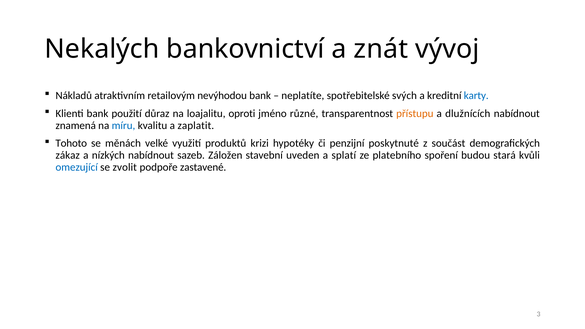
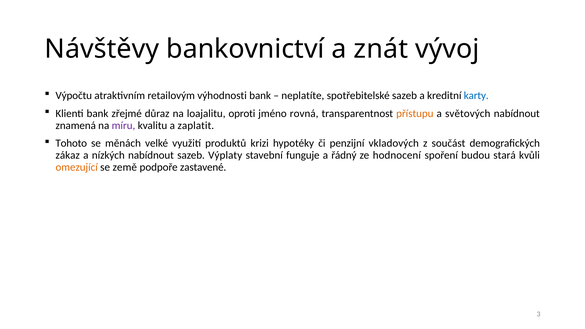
Nekalých: Nekalých -> Návštěvy
Nákladů: Nákladů -> Výpočtu
nevýhodou: nevýhodou -> výhodnosti
spotřebitelské svých: svých -> sazeb
použití: použití -> zřejmé
různé: různé -> rovná
dlužnících: dlužnících -> světových
míru colour: blue -> purple
poskytnuté: poskytnuté -> vkladových
Záložen: Záložen -> Výplaty
uveden: uveden -> funguje
splatí: splatí -> řádný
platebního: platebního -> hodnocení
omezující colour: blue -> orange
zvolit: zvolit -> země
